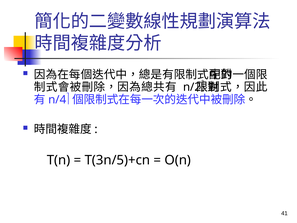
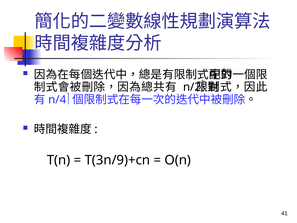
T(3n/5)+cn: T(3n/5)+cn -> T(3n/9)+cn
